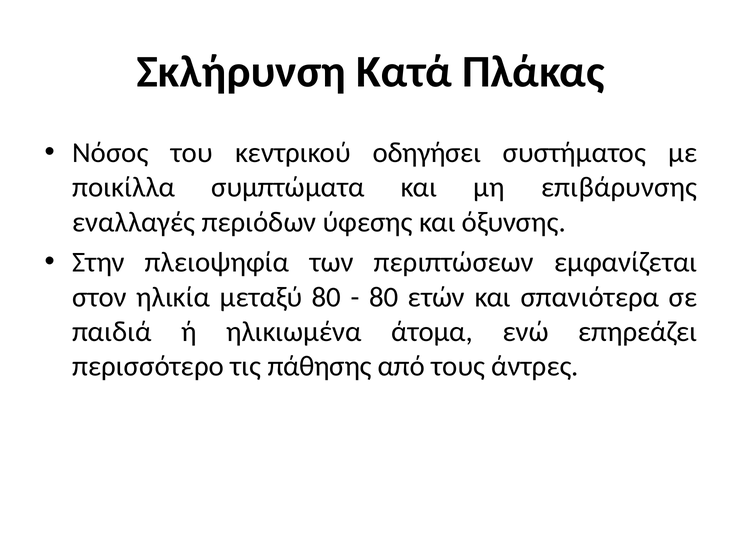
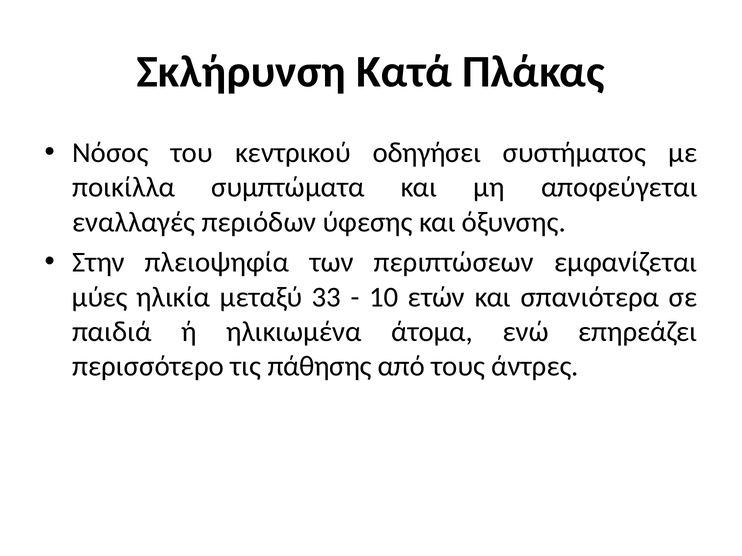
επιβάρυνσης: επιβάρυνσης -> αποφεύγεται
στον: στον -> μύες
μεταξύ 80: 80 -> 33
80 at (384, 297): 80 -> 10
